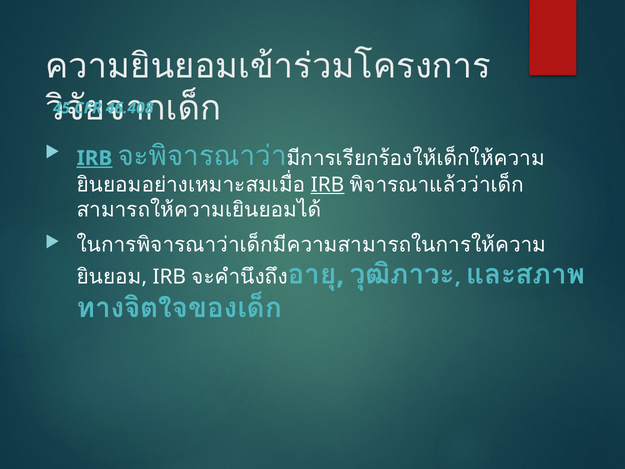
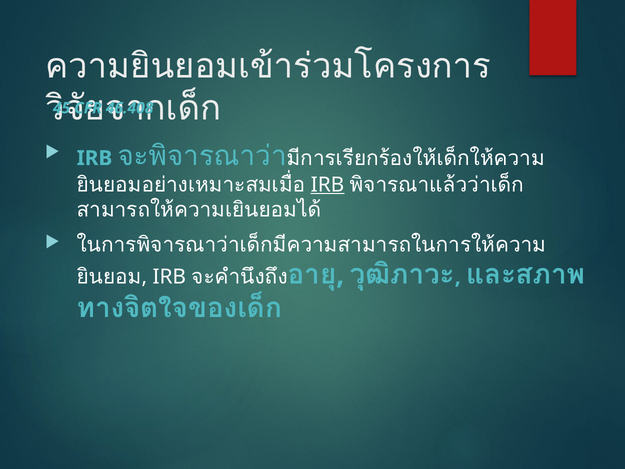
IRB at (94, 158) underline: present -> none
